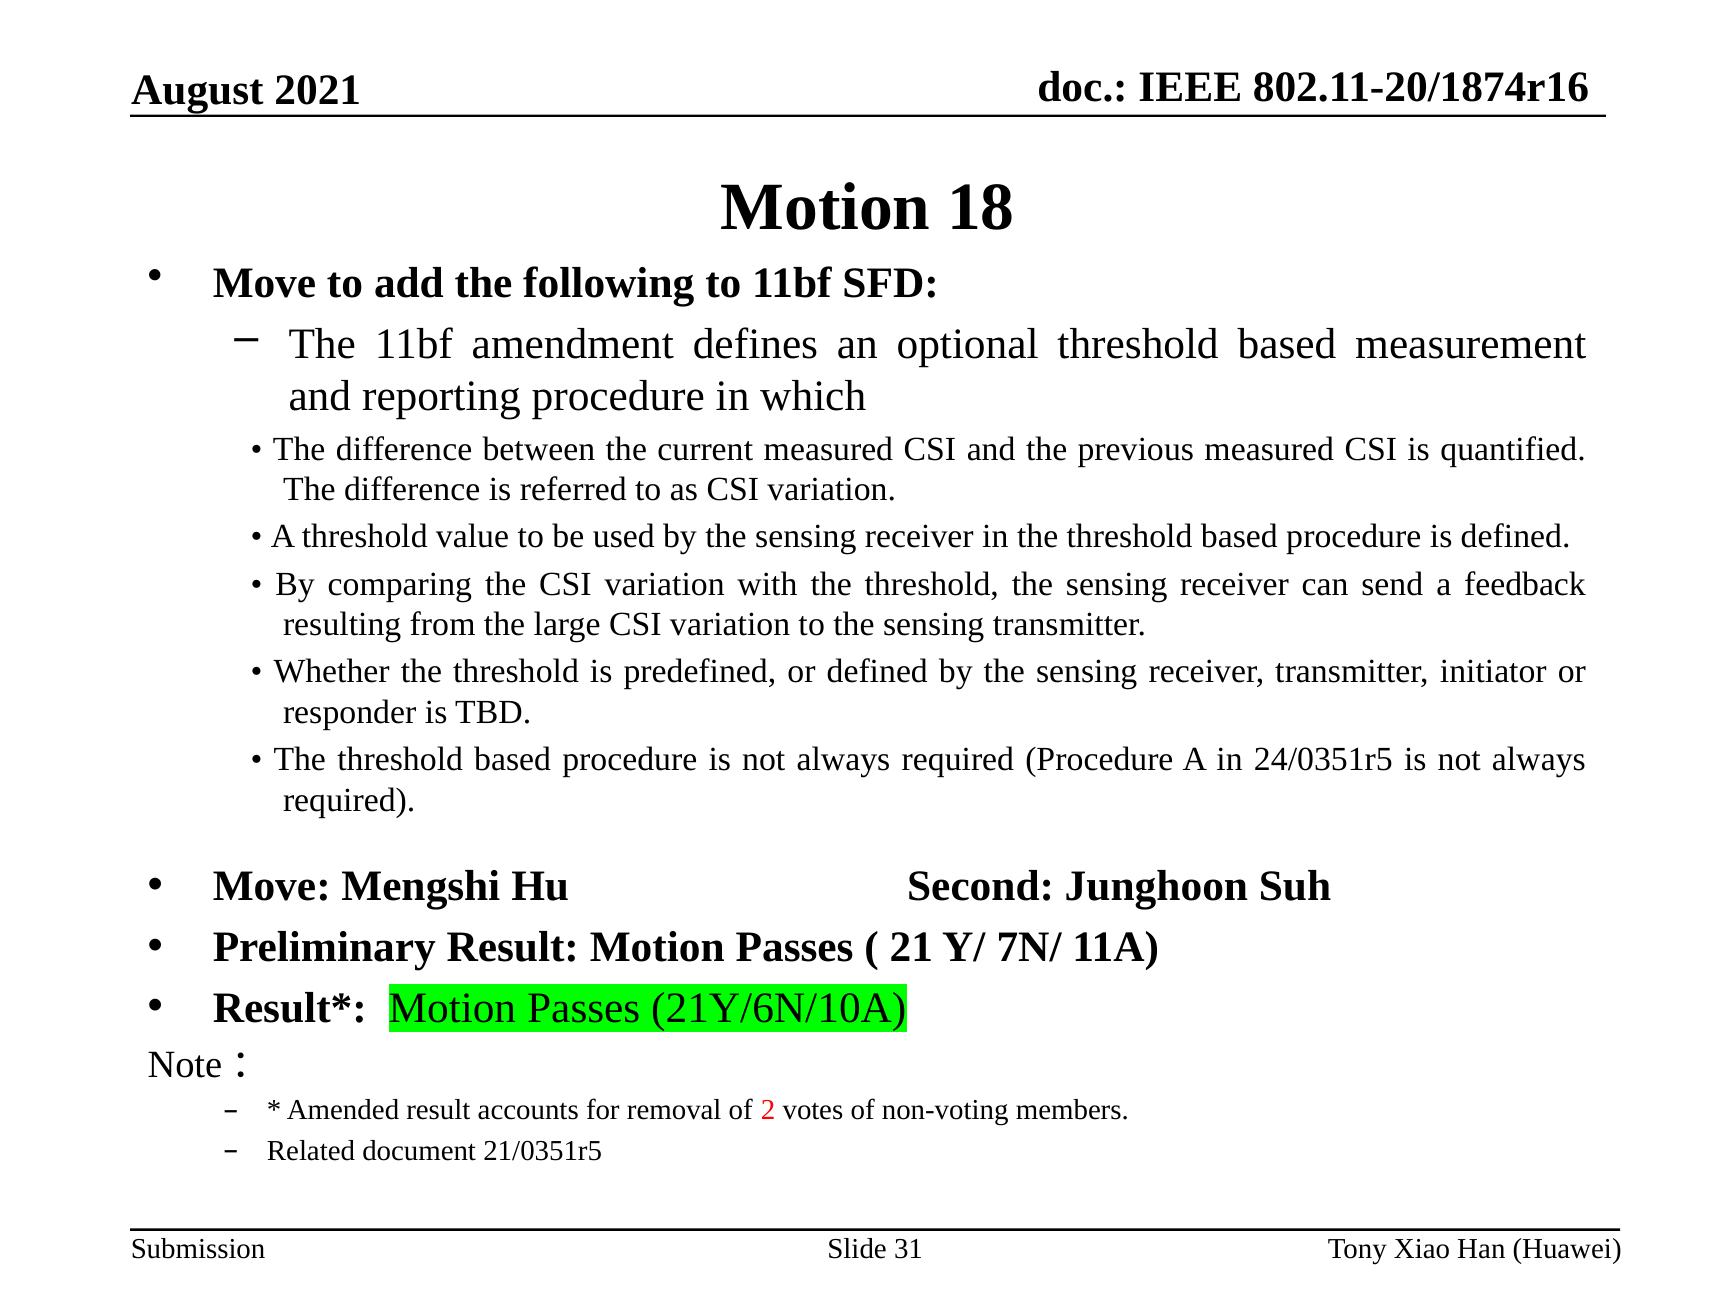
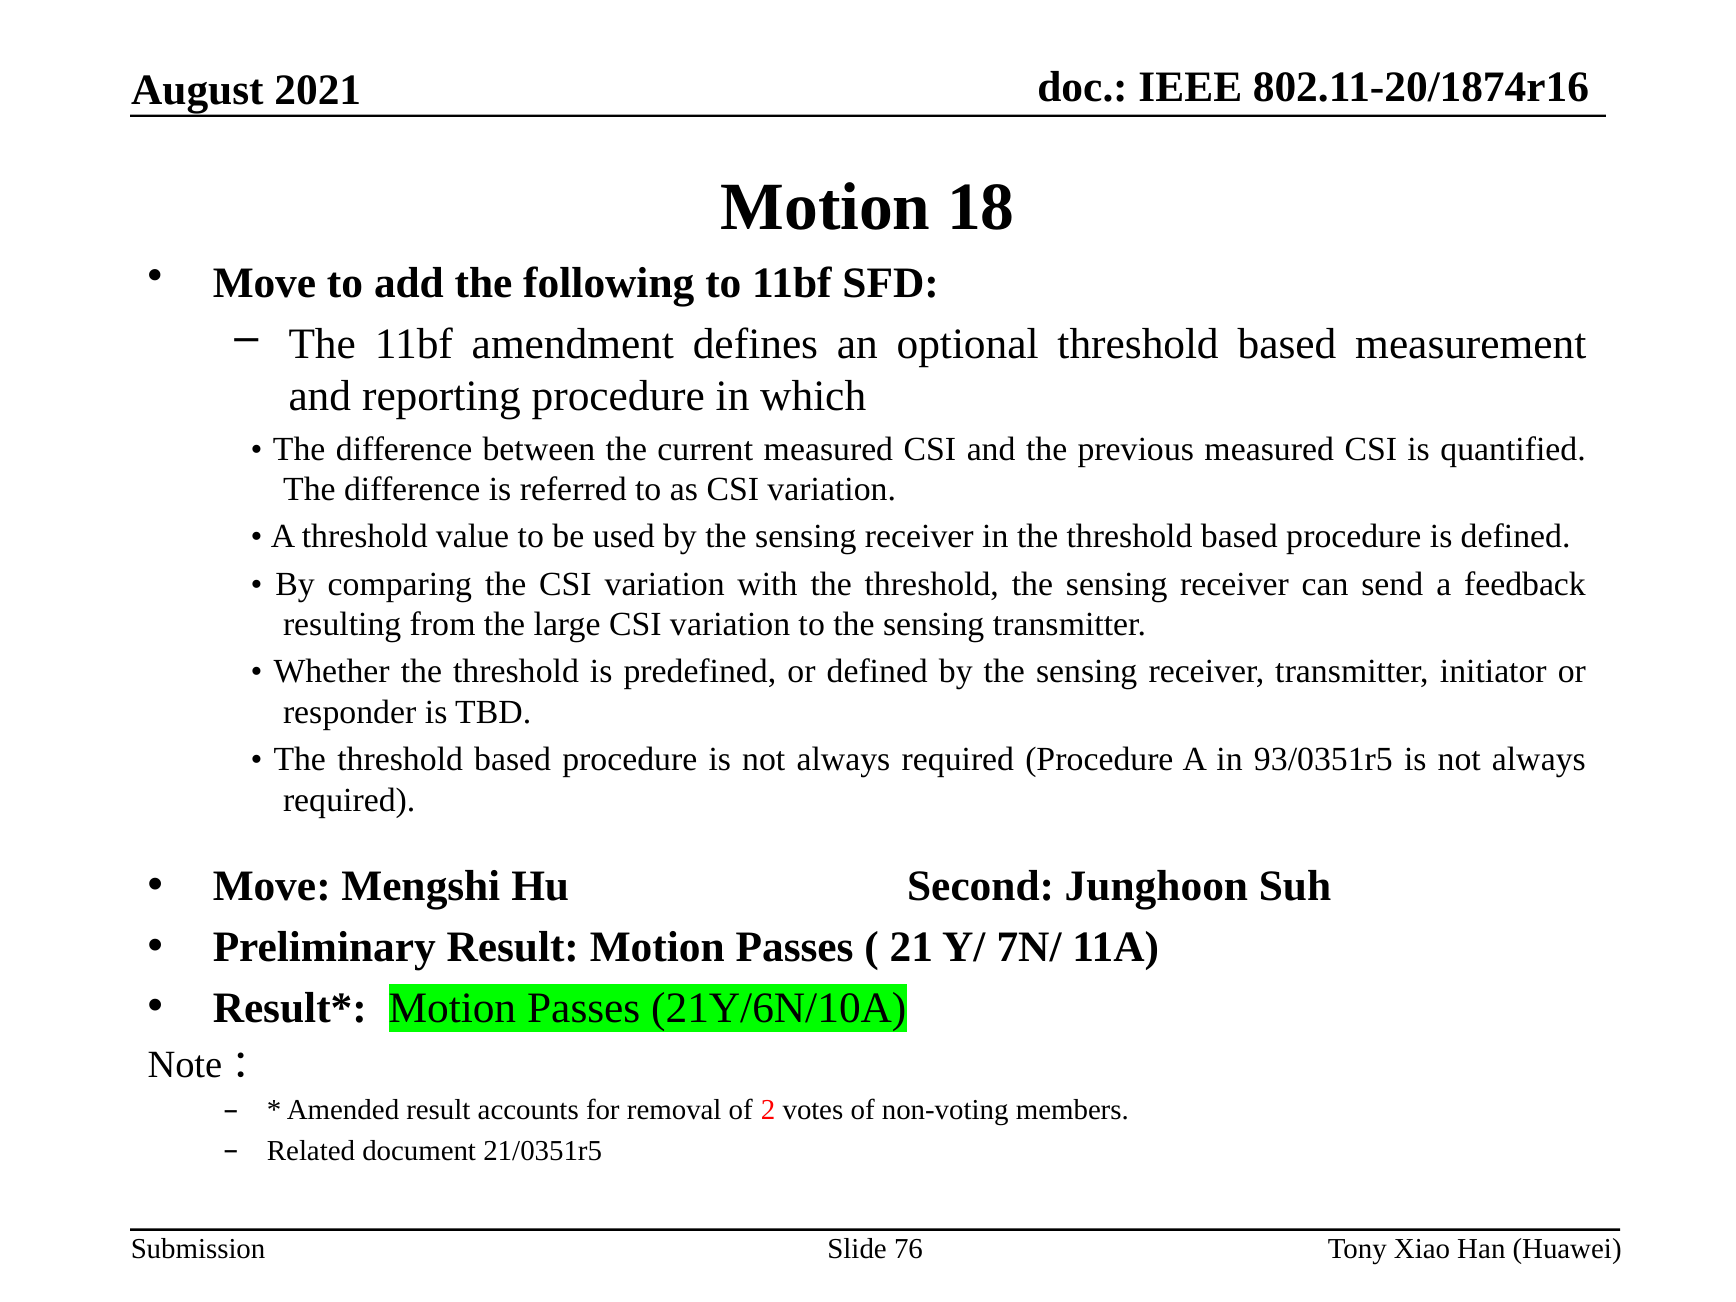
24/0351r5: 24/0351r5 -> 93/0351r5
31: 31 -> 76
